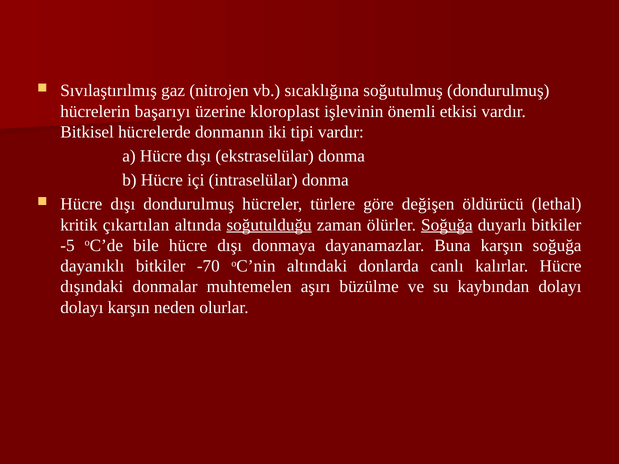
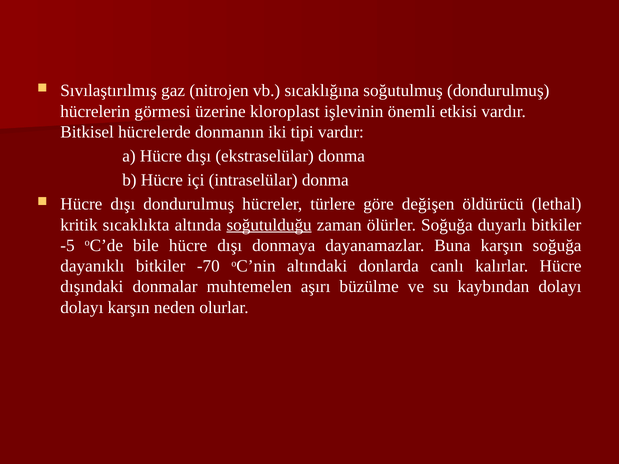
başarıyı: başarıyı -> görmesi
çıkartılan: çıkartılan -> sıcaklıkta
Soğuğa at (447, 225) underline: present -> none
